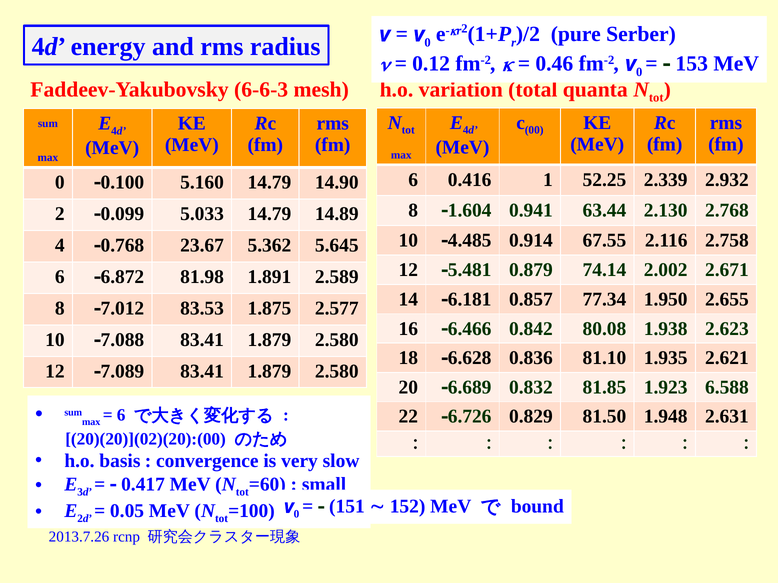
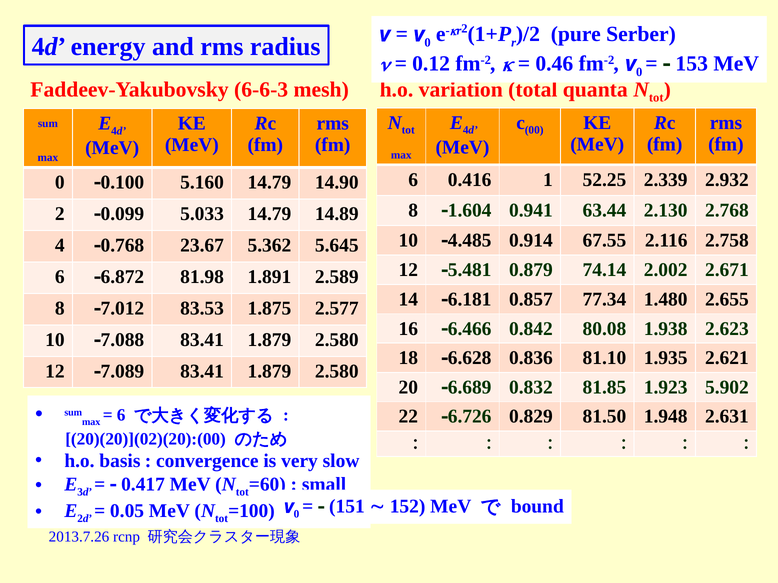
1.950: 1.950 -> 1.480
6.588: 6.588 -> 5.902
